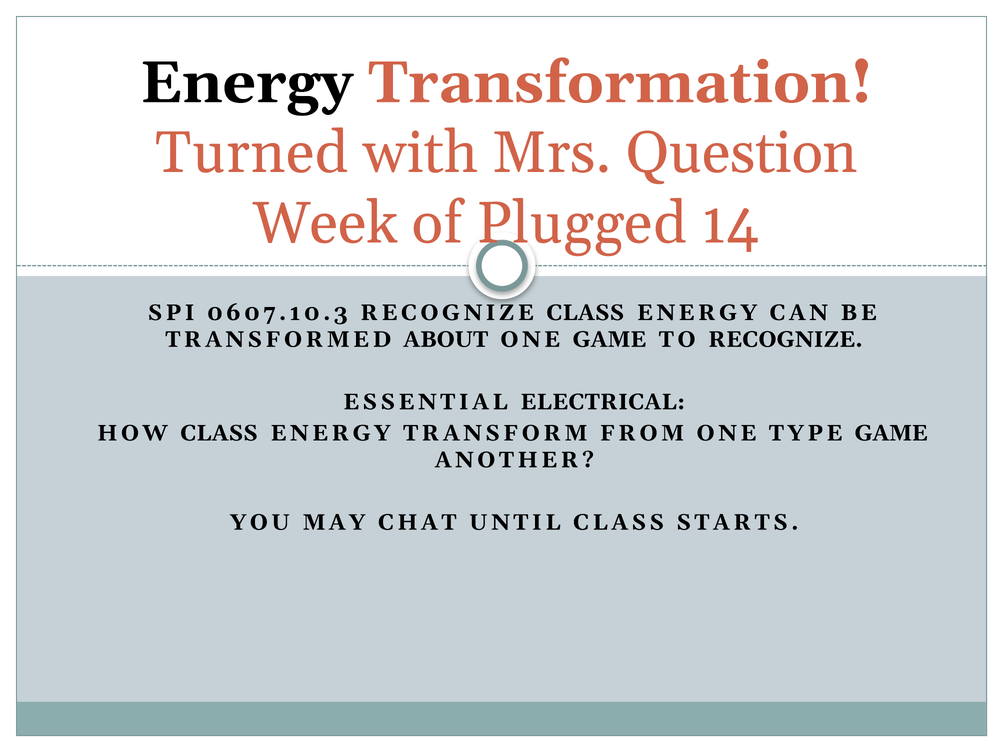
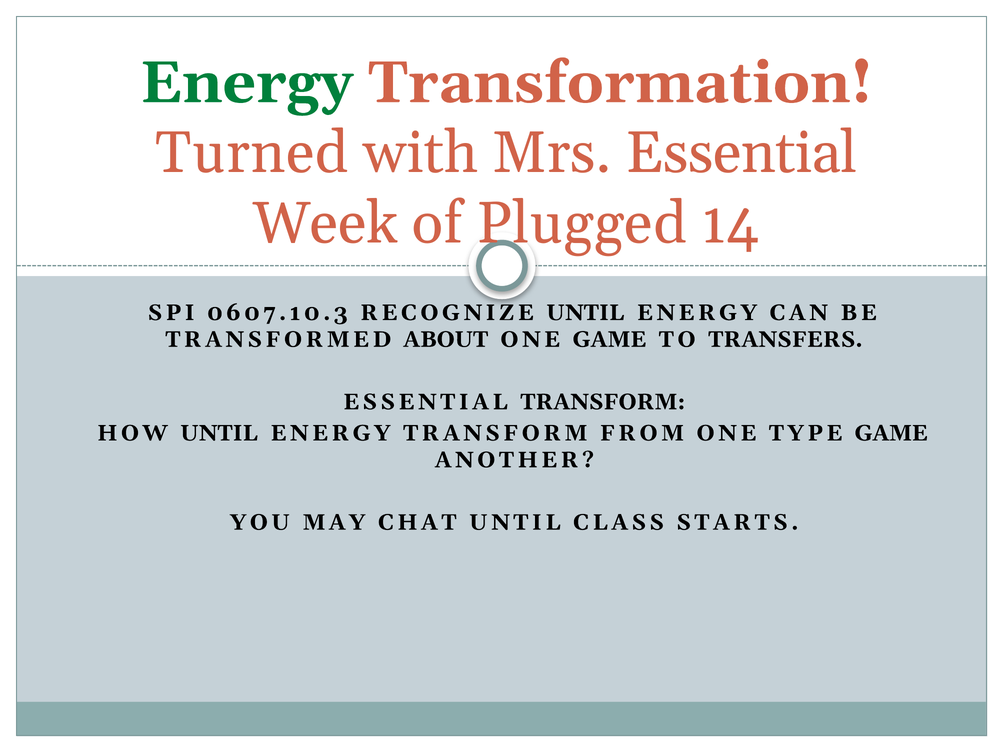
Energy at (247, 83) colour: black -> green
Mrs Question: Question -> Essential
RECOGNIZE CLASS: CLASS -> UNTIL
TO RECOGNIZE: RECOGNIZE -> TRANSFERS
ESSENTIAL ELECTRICAL: ELECTRICAL -> TRANSFORM
HOW CLASS: CLASS -> UNTIL
